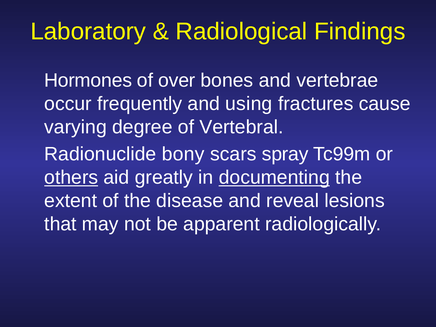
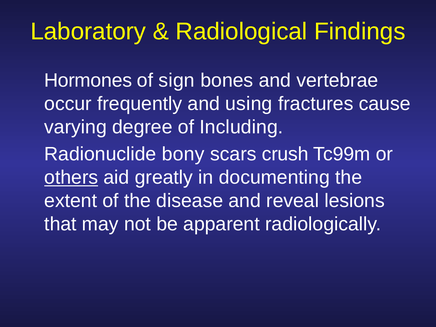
over: over -> sign
Vertebral: Vertebral -> Including
spray: spray -> crush
documenting underline: present -> none
